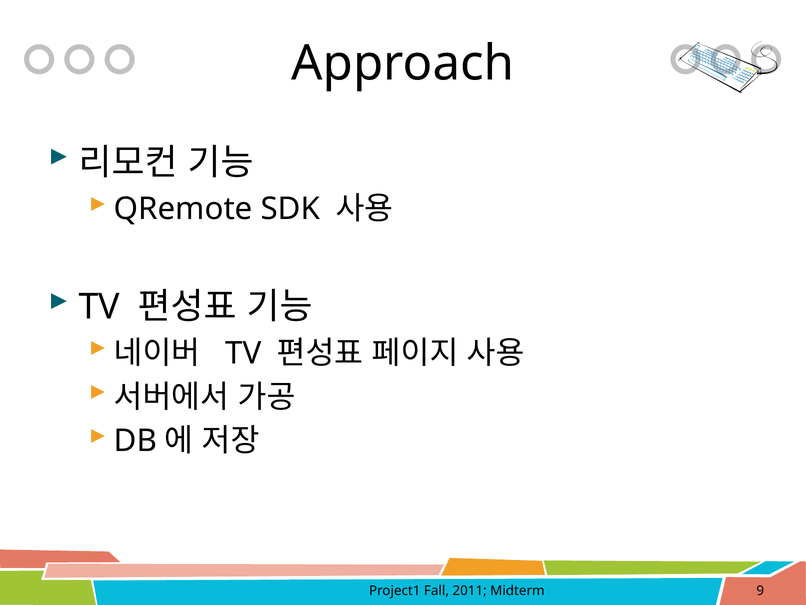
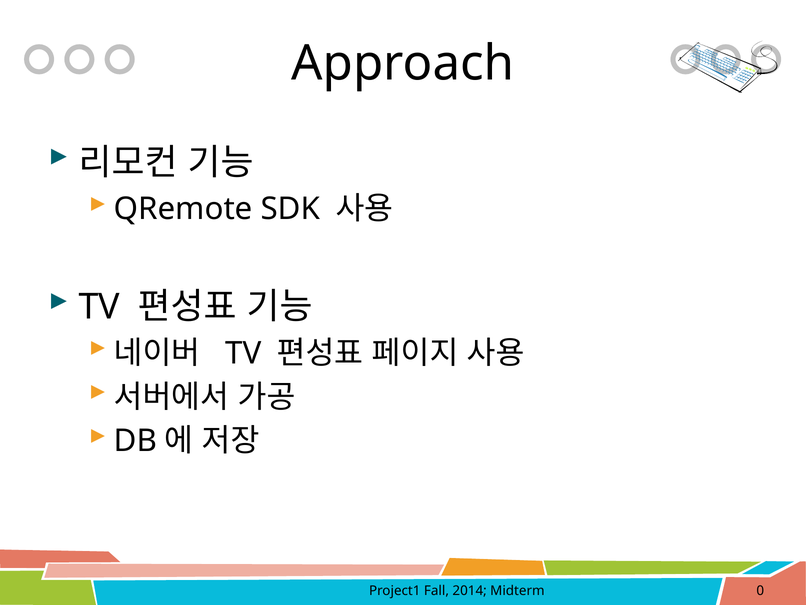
2011: 2011 -> 2014
9: 9 -> 0
